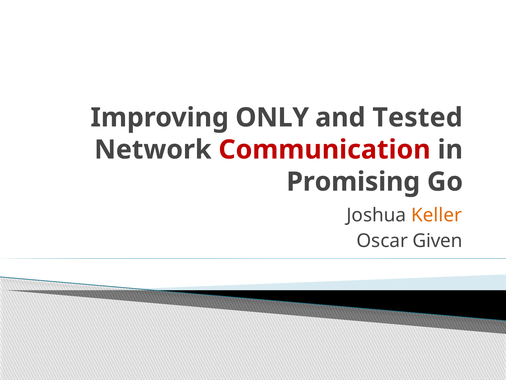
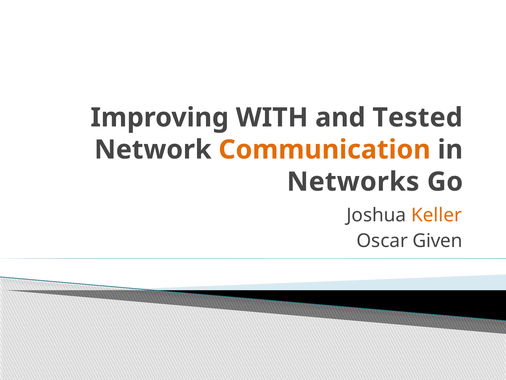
ONLY: ONLY -> WITH
Communication colour: red -> orange
Promising: Promising -> Networks
